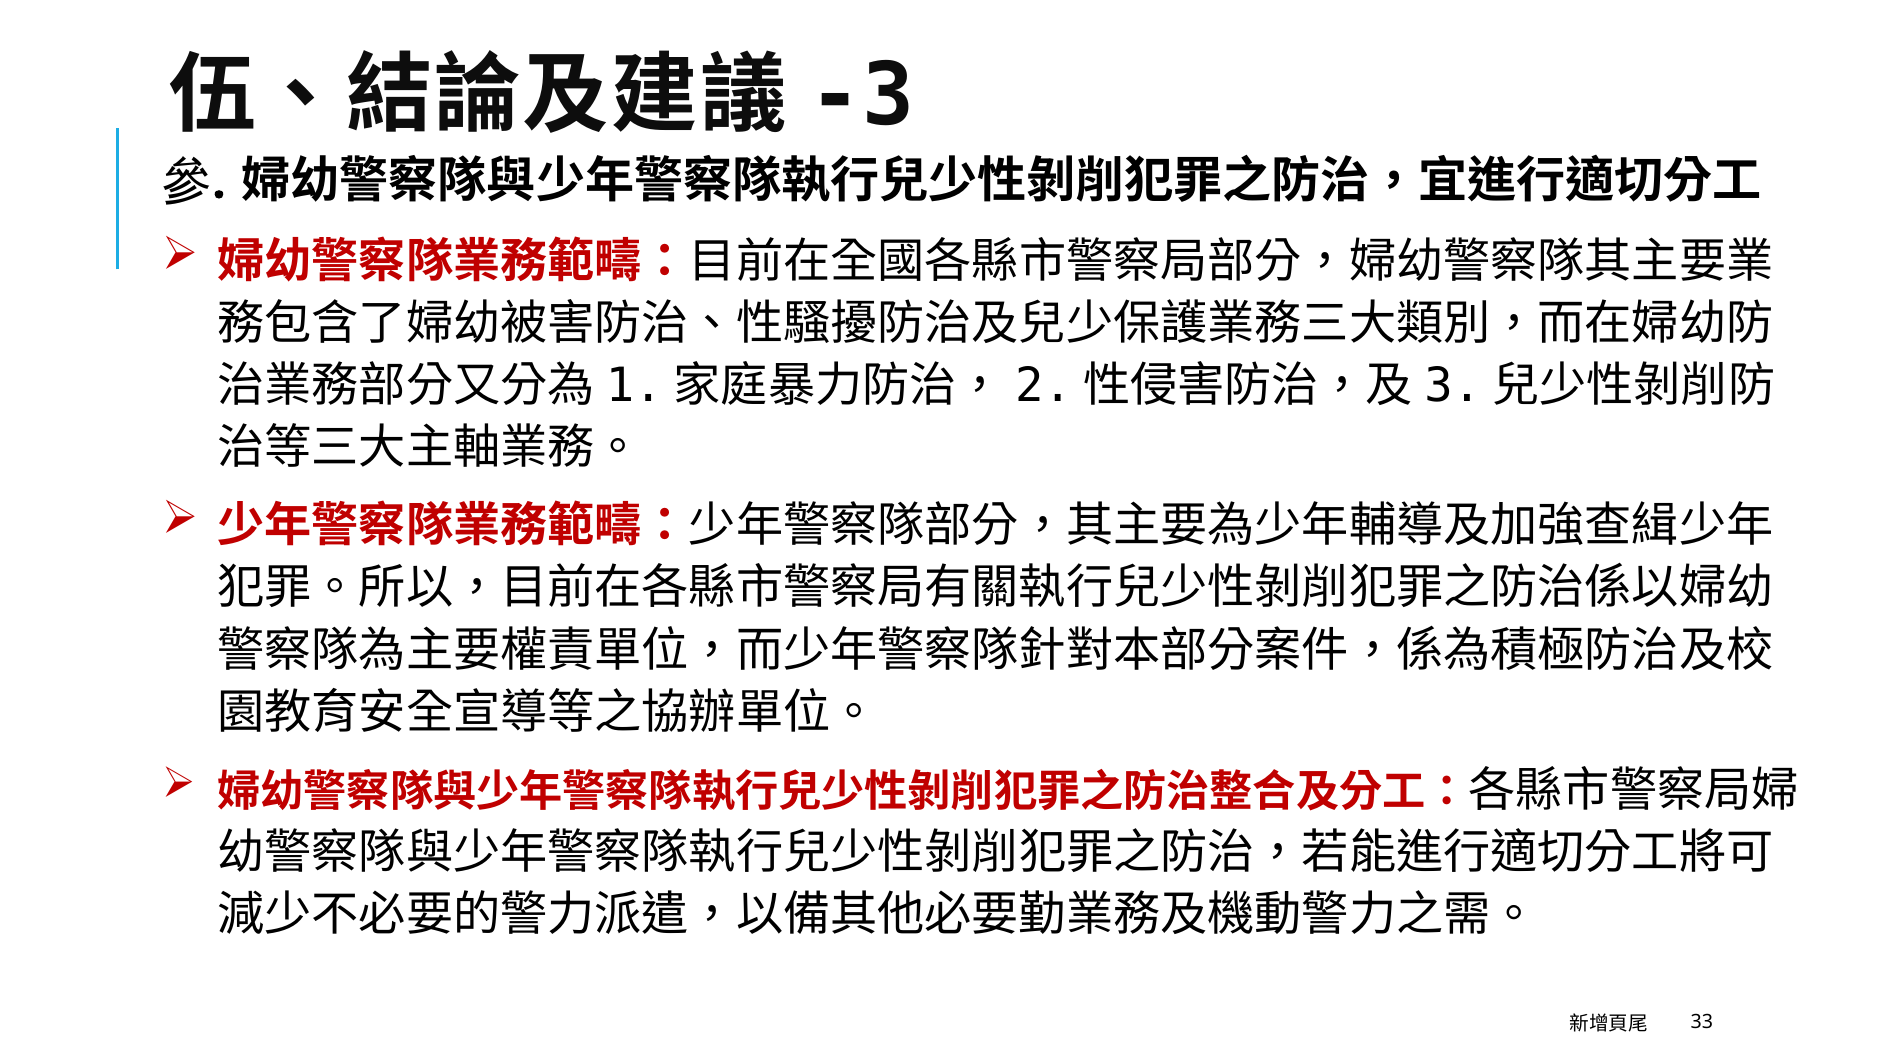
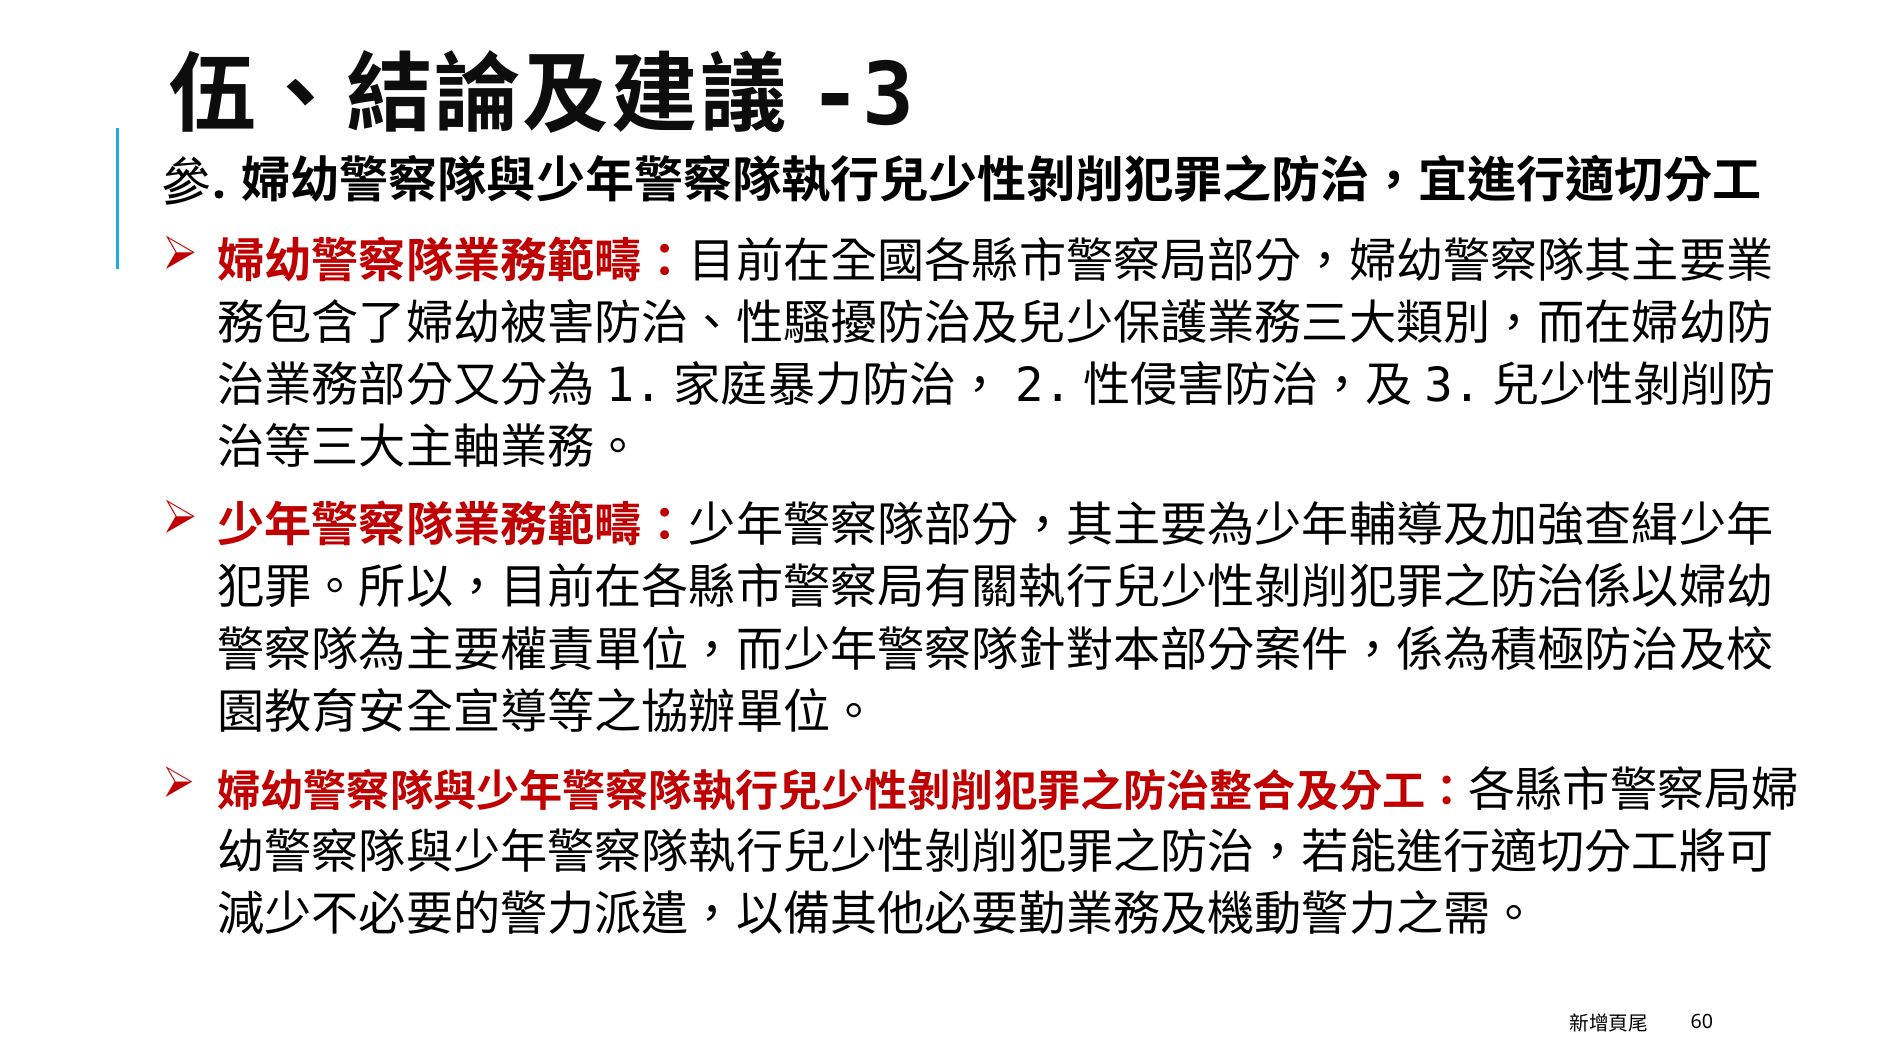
33: 33 -> 60
